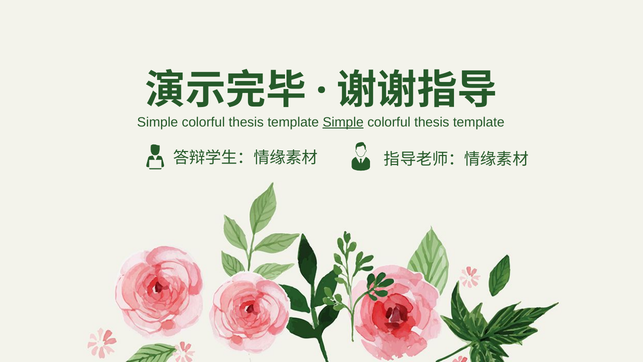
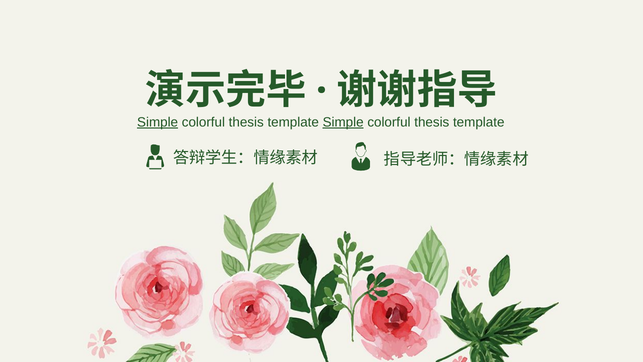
Simple at (158, 122) underline: none -> present
